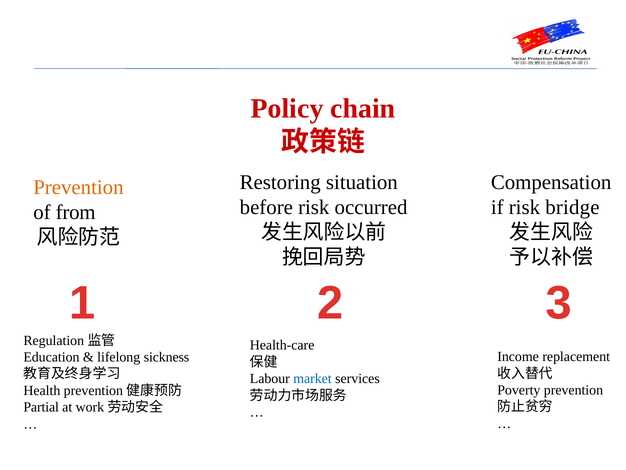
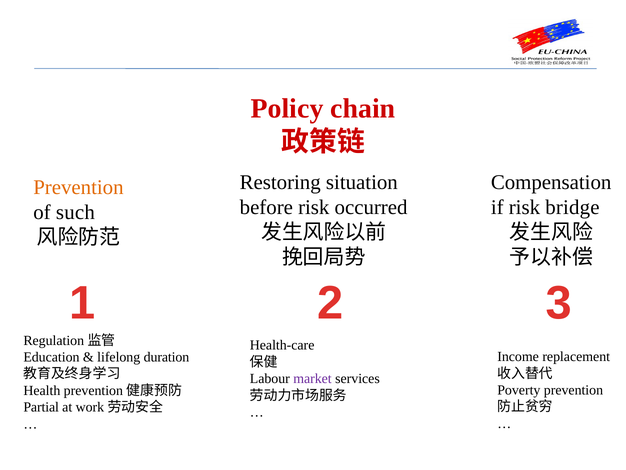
from: from -> such
sickness: sickness -> duration
market colour: blue -> purple
